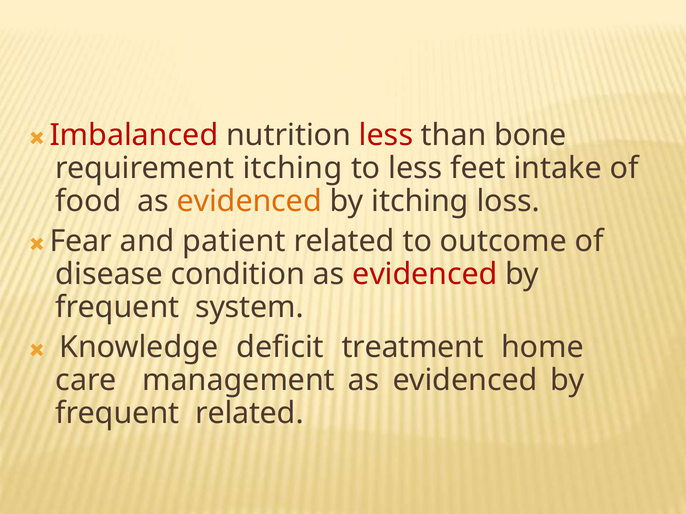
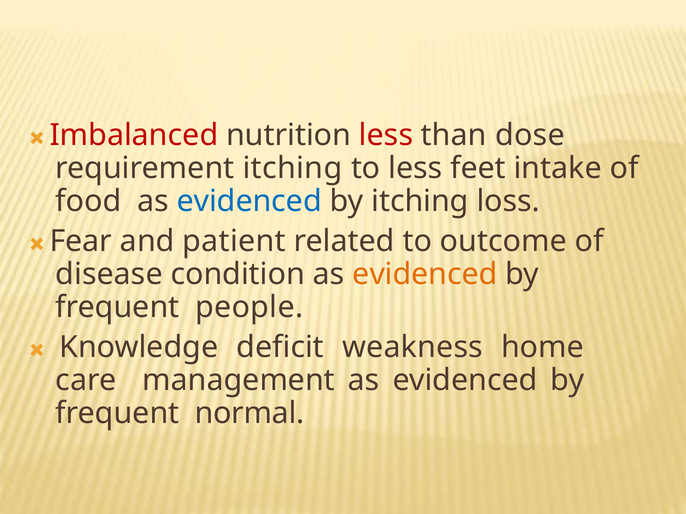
bone: bone -> dose
evidenced at (249, 201) colour: orange -> blue
evidenced at (425, 275) colour: red -> orange
system: system -> people
treatment: treatment -> weakness
frequent related: related -> normal
